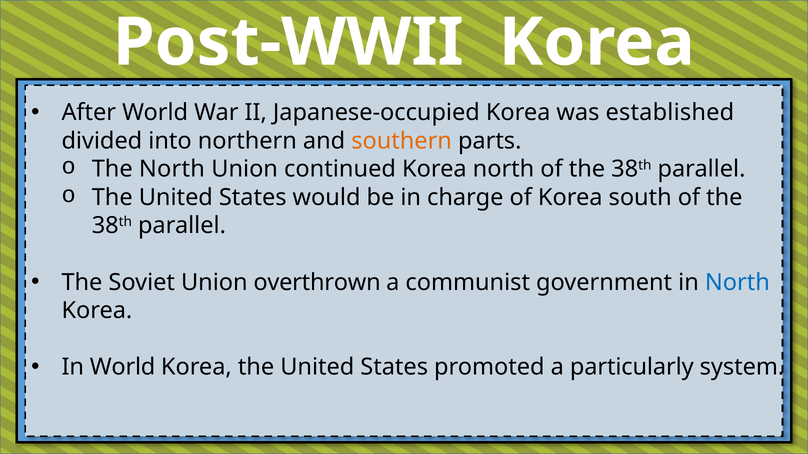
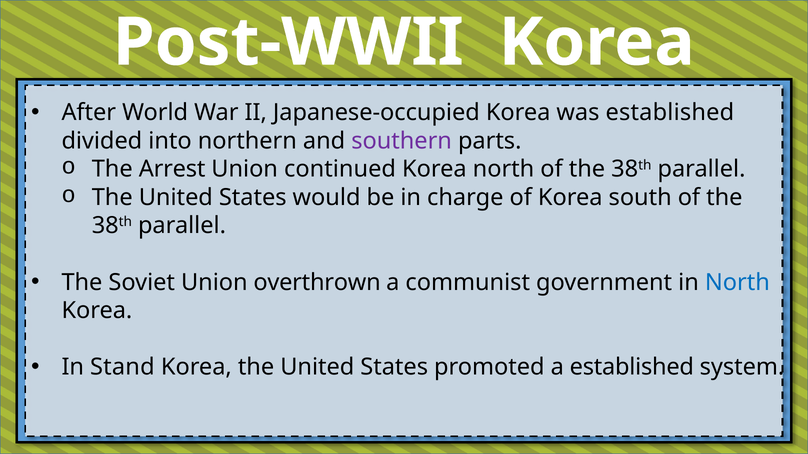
southern colour: orange -> purple
The North: North -> Arrest
In World: World -> Stand
a particularly: particularly -> established
